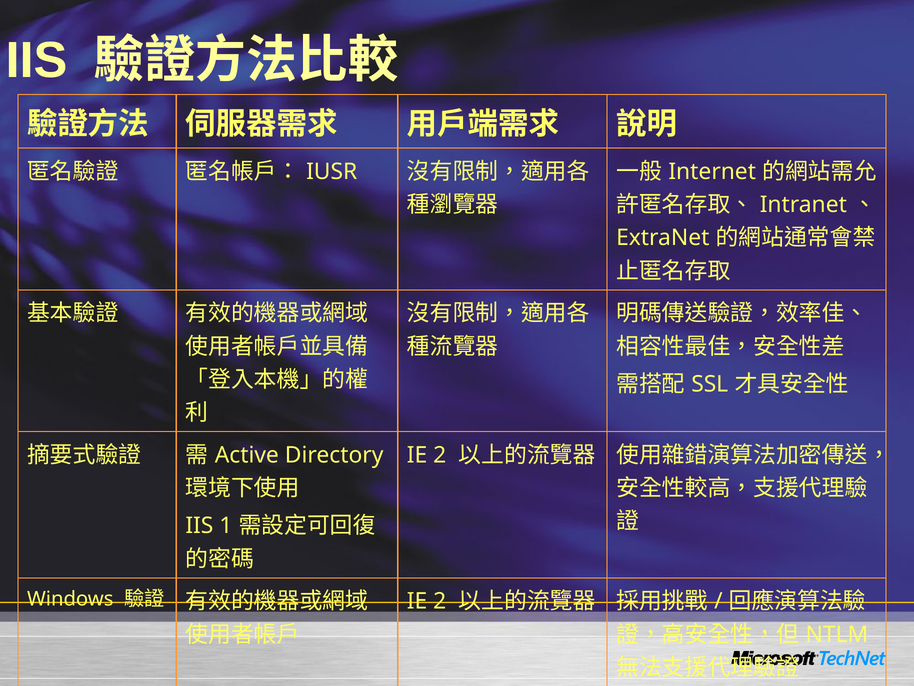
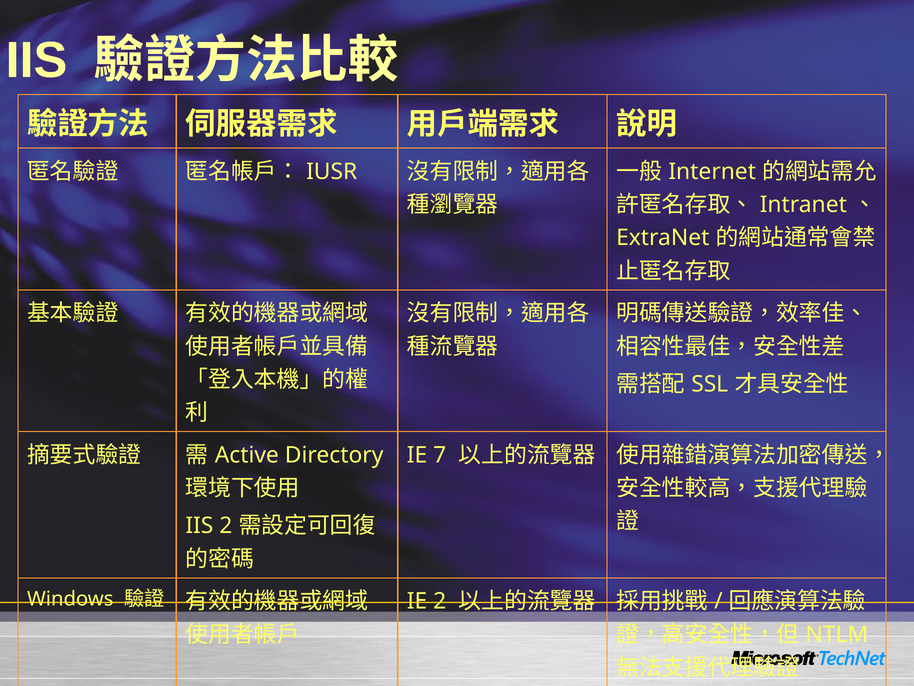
2 at (440, 455): 2 -> 7
IIS 1: 1 -> 2
